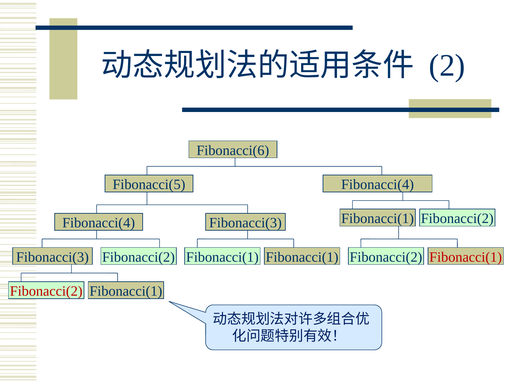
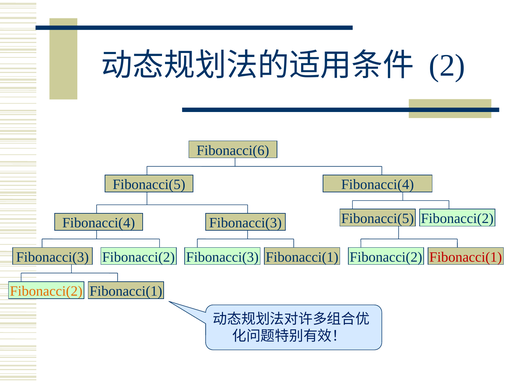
Fibonacci(1 at (378, 219): Fibonacci(1 -> Fibonacci(5
Fibonacci(3 Fibonacci(2 Fibonacci(1: Fibonacci(1 -> Fibonacci(3
Fibonacci(2 at (46, 291) colour: red -> orange
